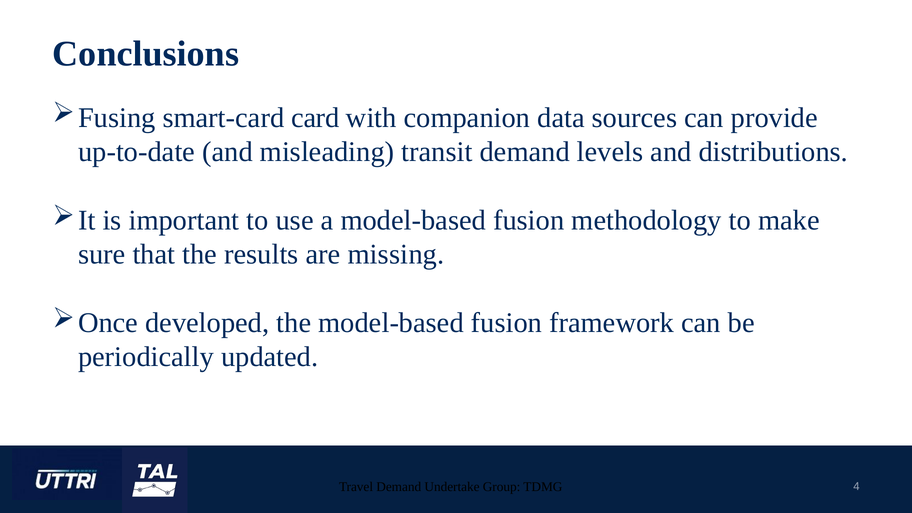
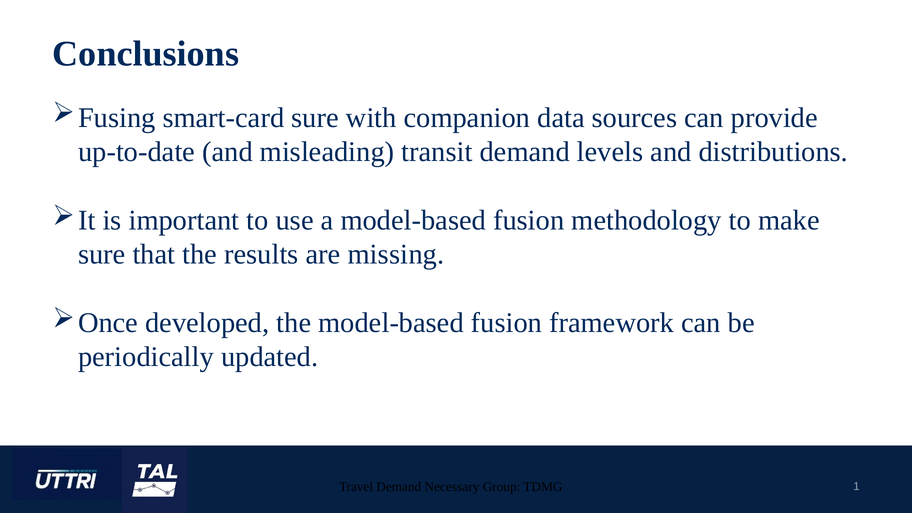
smart-card card: card -> sure
Undertake: Undertake -> Necessary
4: 4 -> 1
